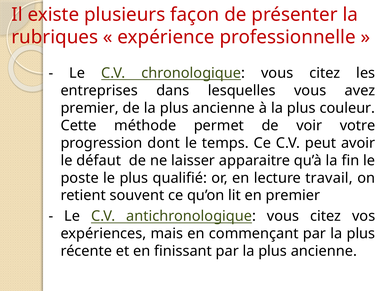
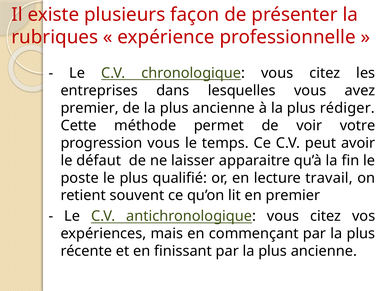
couleur: couleur -> rédiger
progression dont: dont -> vous
